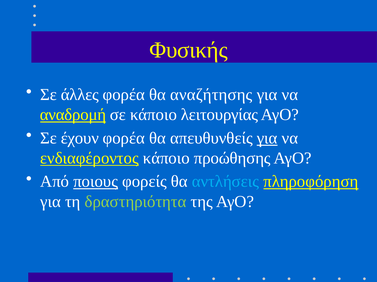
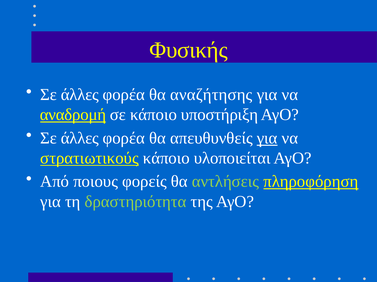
λειτουργίας: λειτουργίας -> υποστήριξη
έχουν at (80, 138): έχουν -> άλλες
ενδιαφέροντος: ενδιαφέροντος -> στρατιωτικούς
προώθησης: προώθησης -> υλοποιείται
ποιους underline: present -> none
αντλήσεις colour: light blue -> light green
